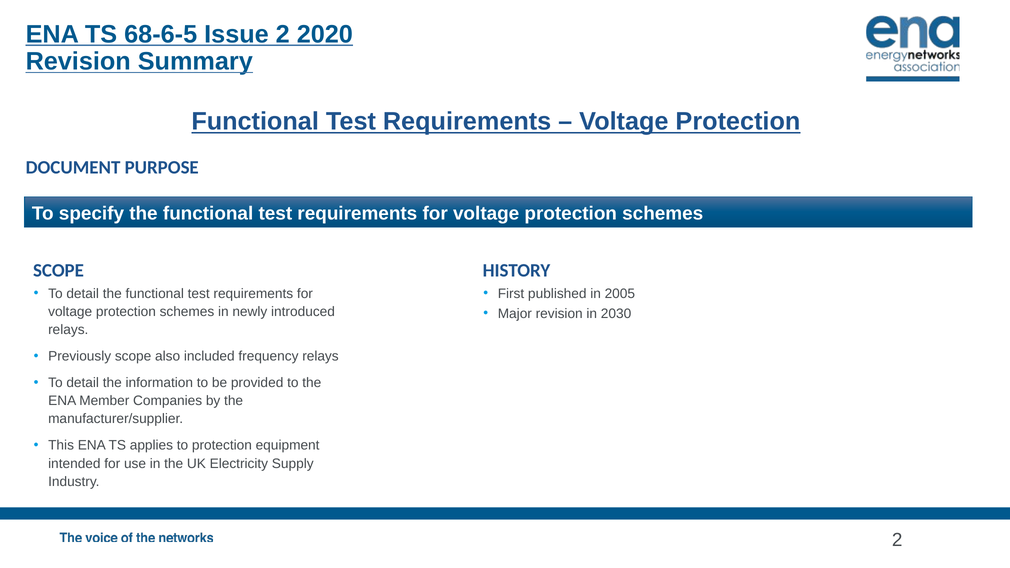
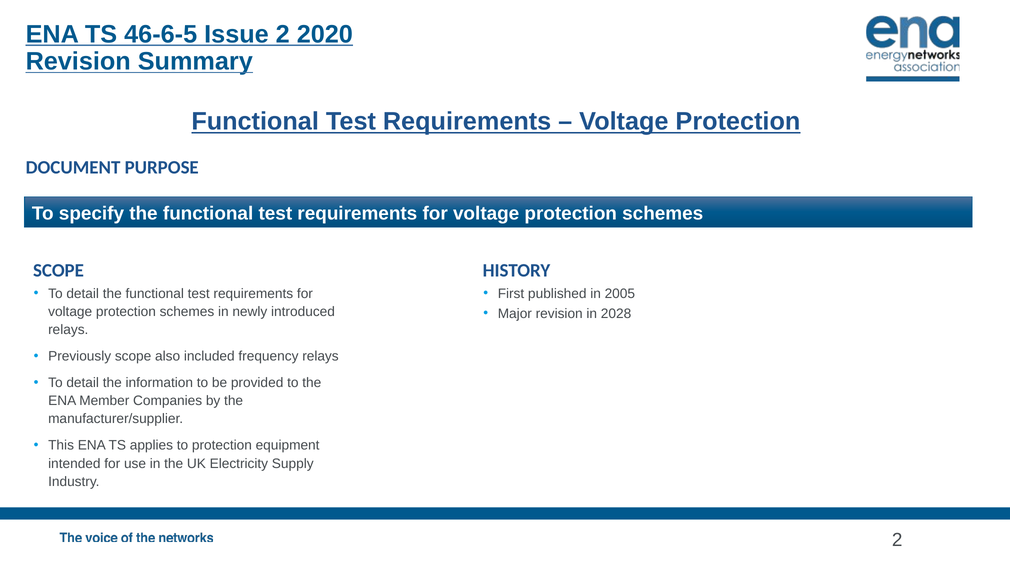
68-6-5: 68-6-5 -> 46-6-5
2030: 2030 -> 2028
